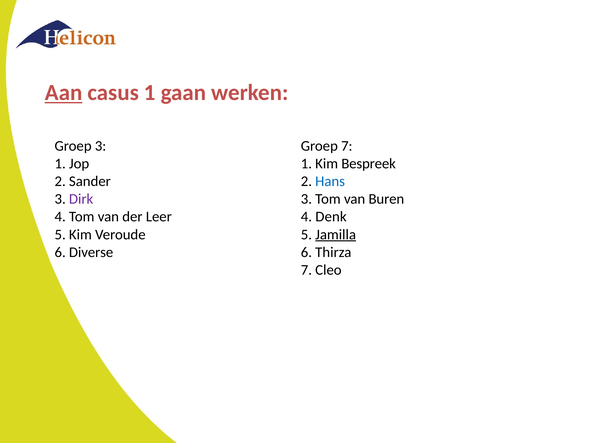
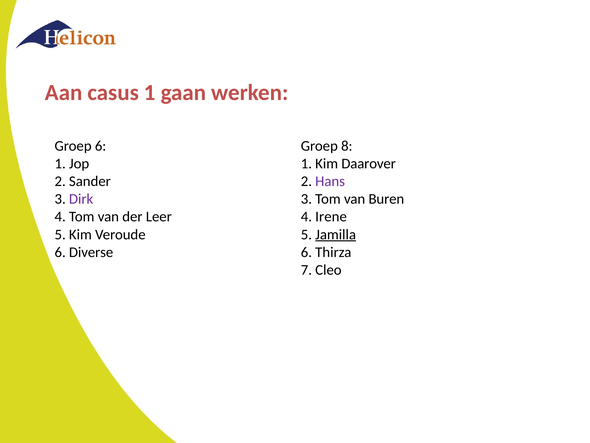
Aan underline: present -> none
Groep 3: 3 -> 6
Groep 7: 7 -> 8
Bespreek: Bespreek -> Daarover
Hans colour: blue -> purple
Denk: Denk -> Irene
